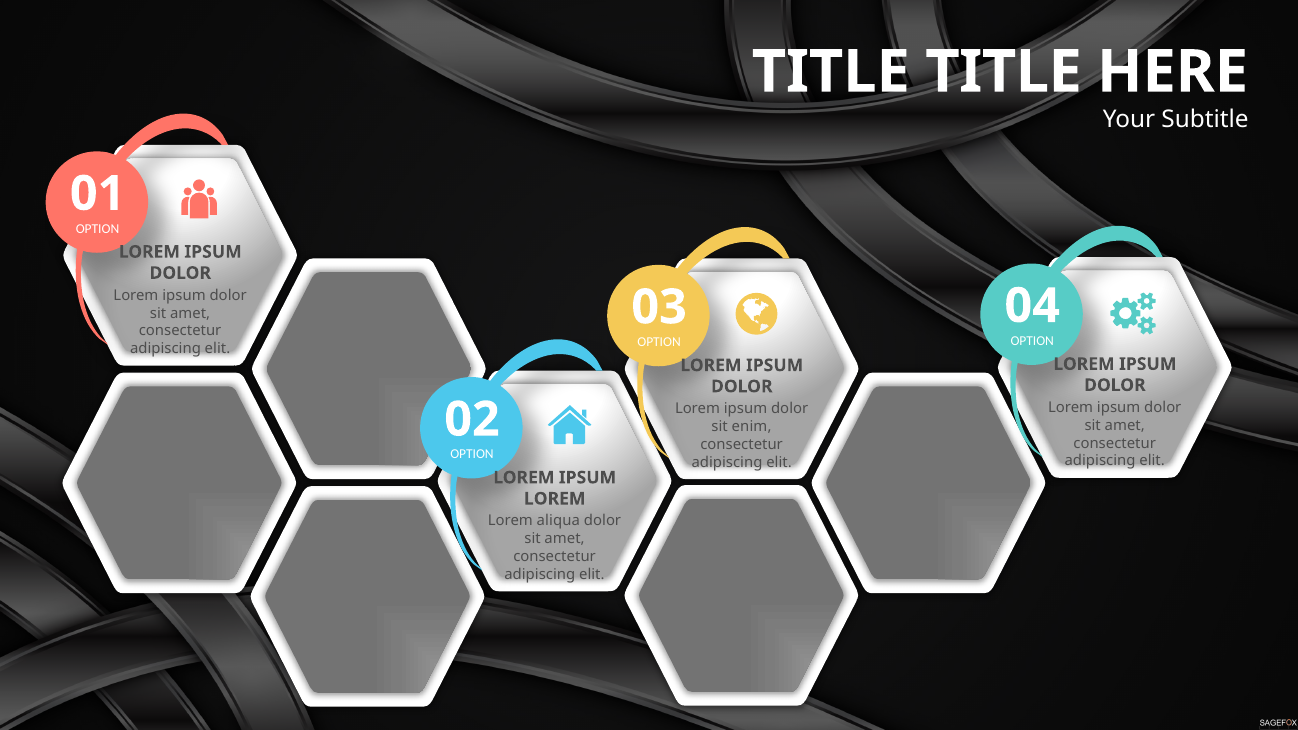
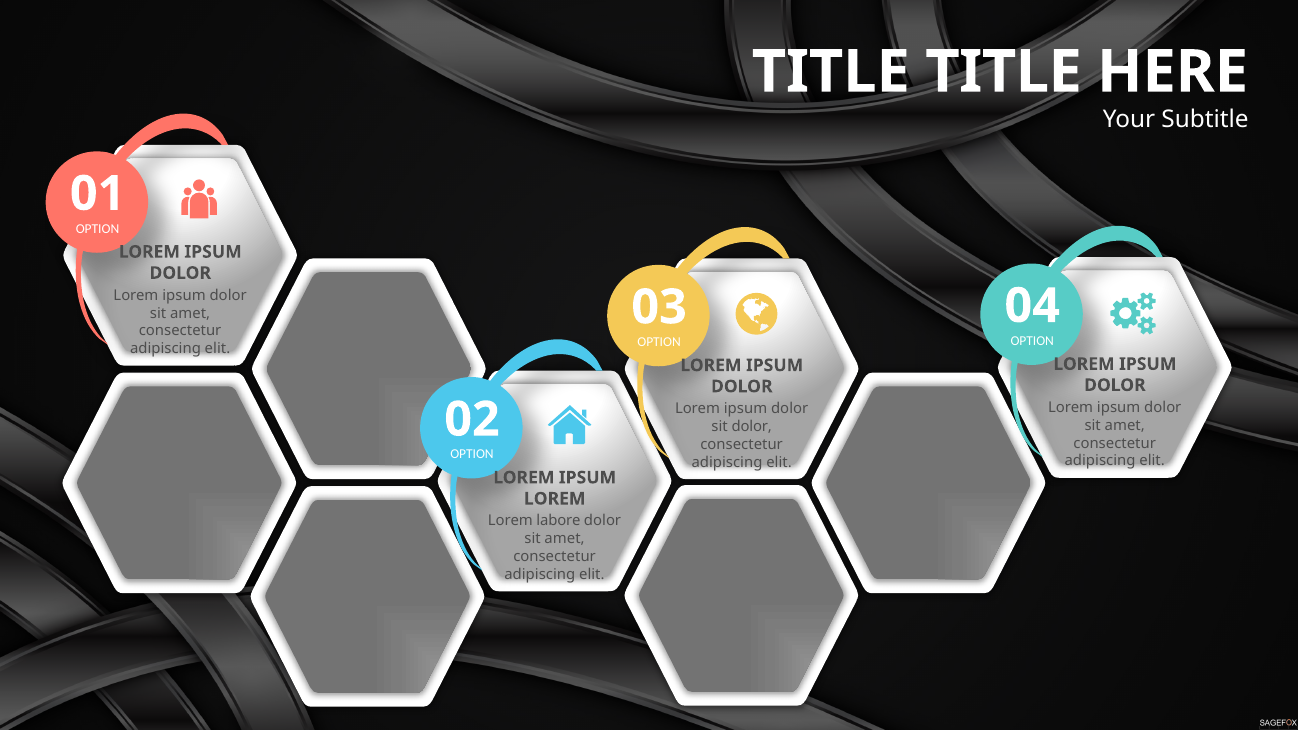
sit enim: enim -> dolor
aliqua: aliqua -> labore
